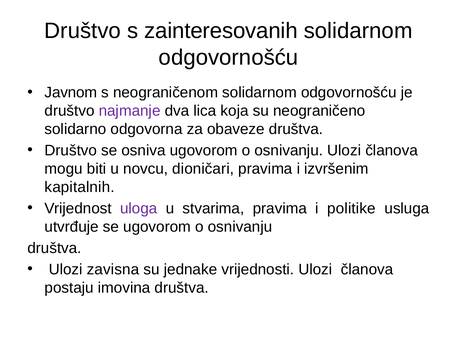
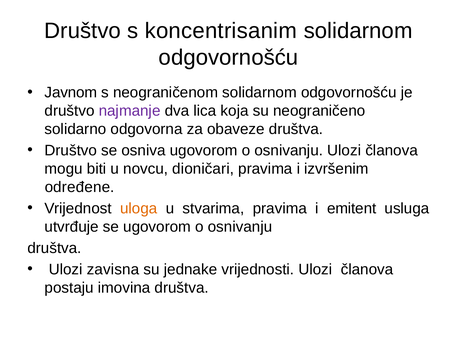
zainteresovanih: zainteresovanih -> koncentrisanim
kapitalnih: kapitalnih -> određene
uloga colour: purple -> orange
politike: politike -> emitent
